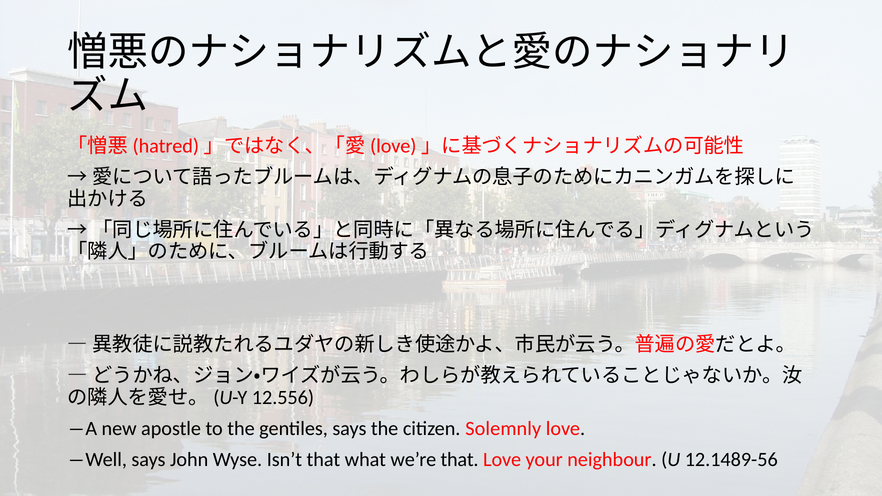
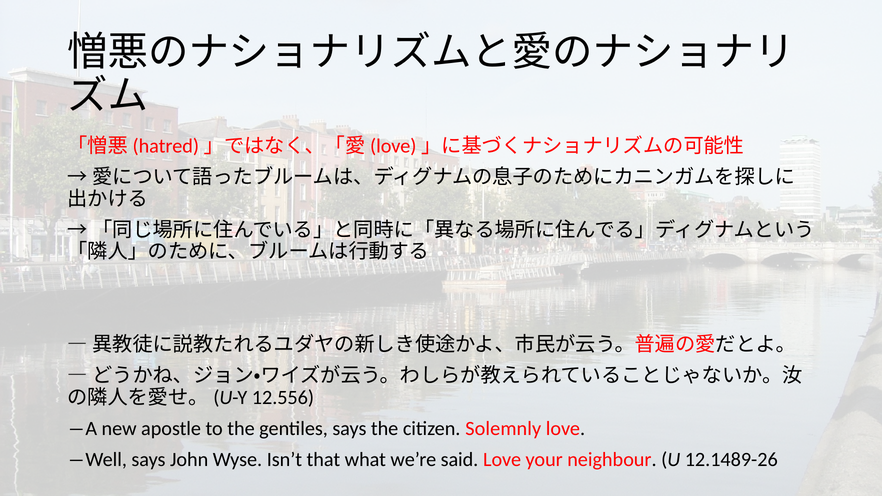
we’re that: that -> said
12.1489-56: 12.1489-56 -> 12.1489-26
